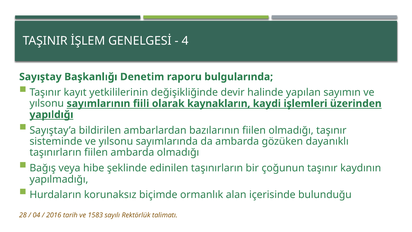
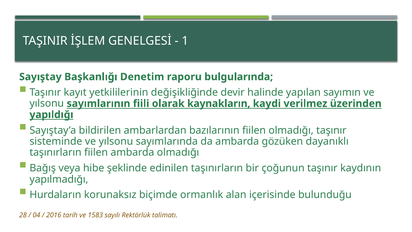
4: 4 -> 1
işlemleri: işlemleri -> verilmez
